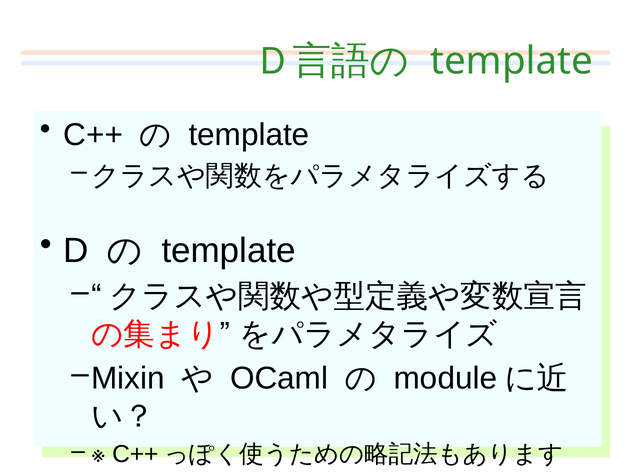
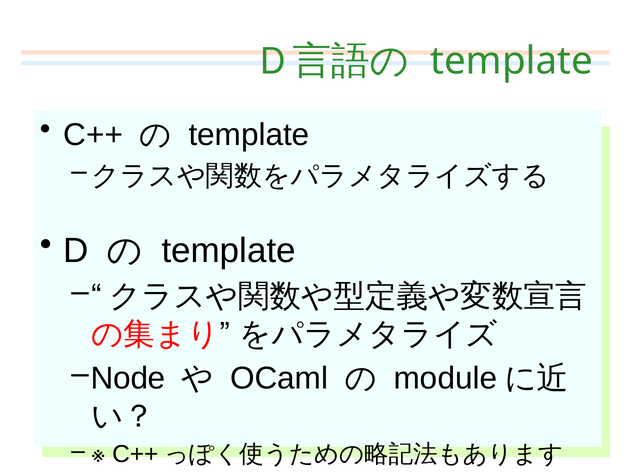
Mixin: Mixin -> Node
